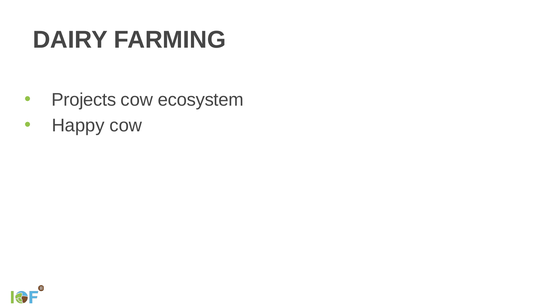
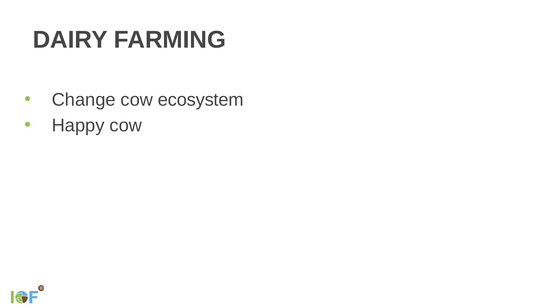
Projects: Projects -> Change
